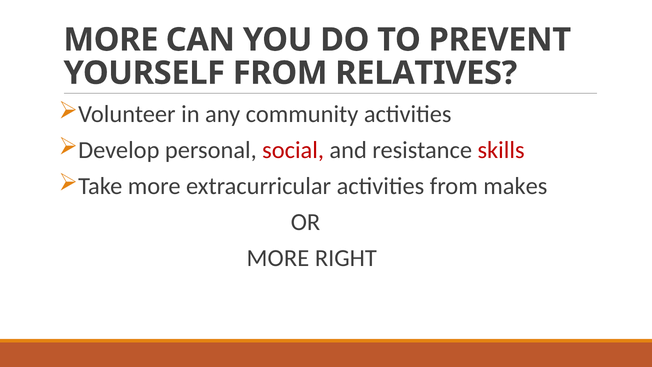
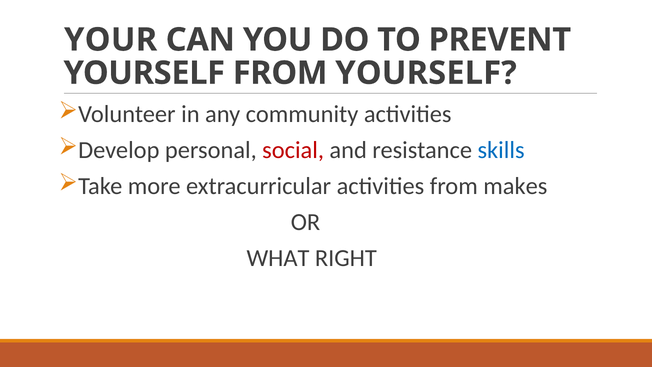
MORE at (111, 40): MORE -> YOUR
FROM RELATIVES: RELATIVES -> YOURSELF
skills colour: red -> blue
MORE at (278, 258): MORE -> WHAT
